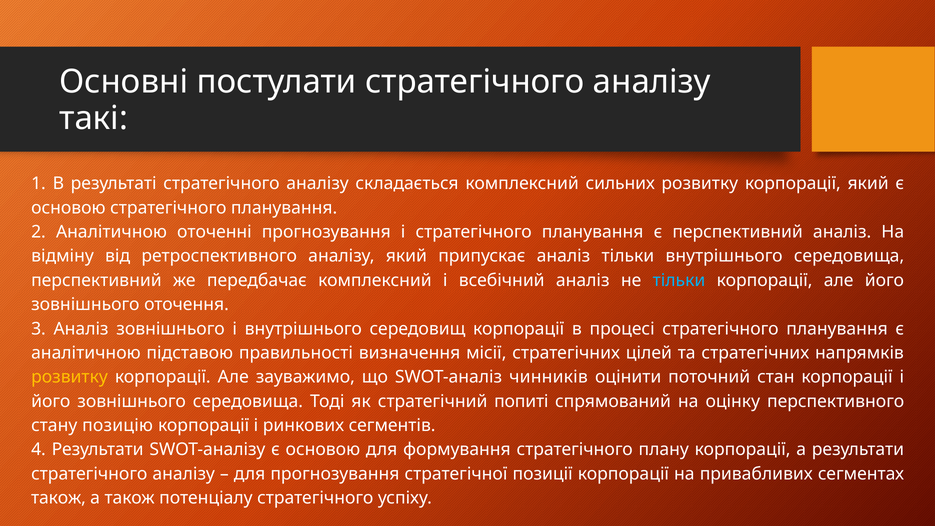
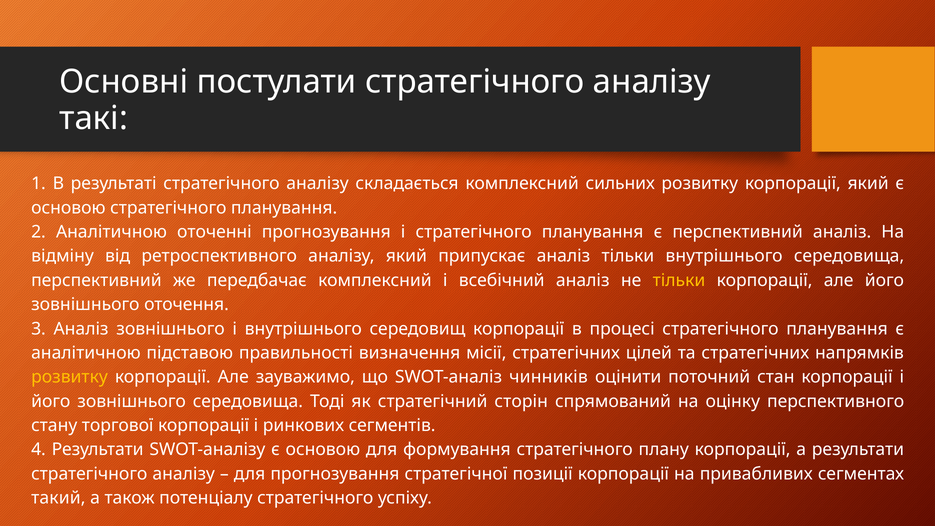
тільки at (679, 280) colour: light blue -> yellow
попиті: попиті -> сторін
позицію: позицію -> торгової
також at (58, 498): також -> такий
